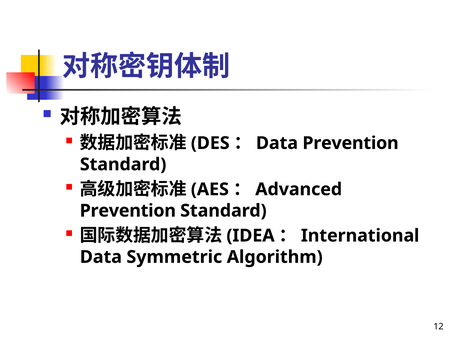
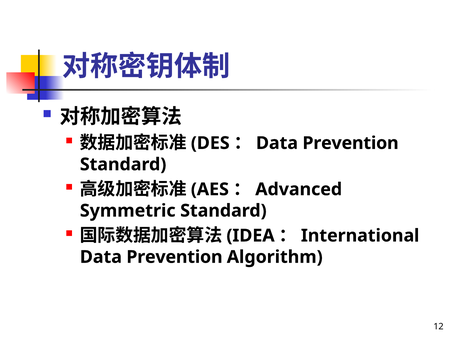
Prevention at (128, 211): Prevention -> Symmetric
Symmetric at (174, 257): Symmetric -> Prevention
